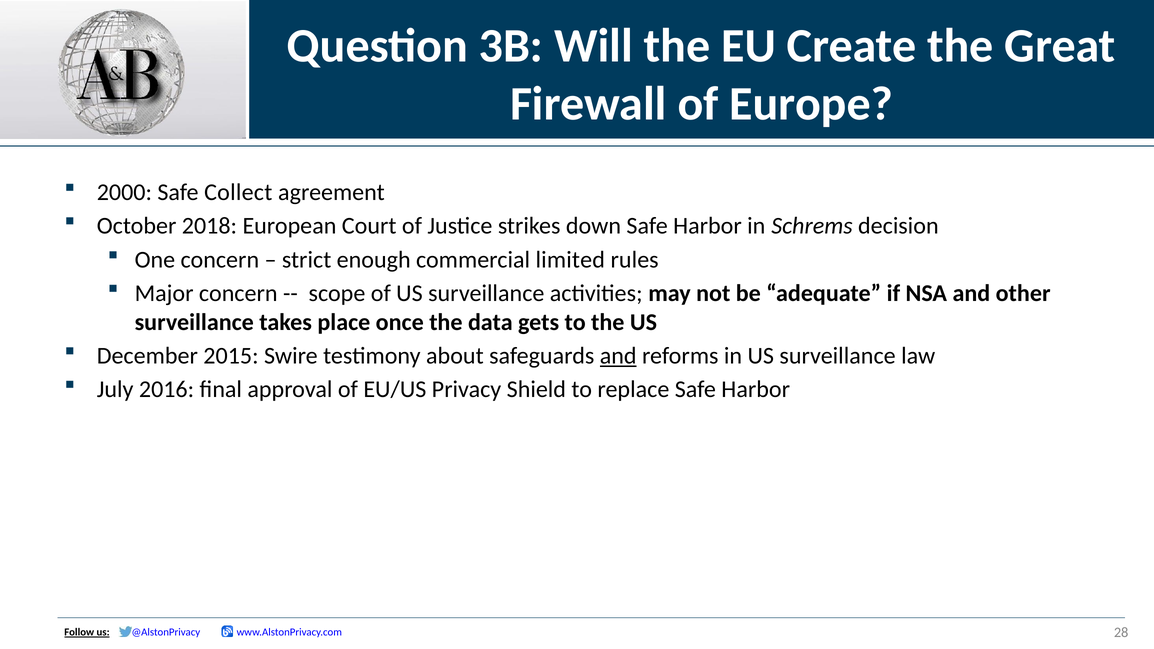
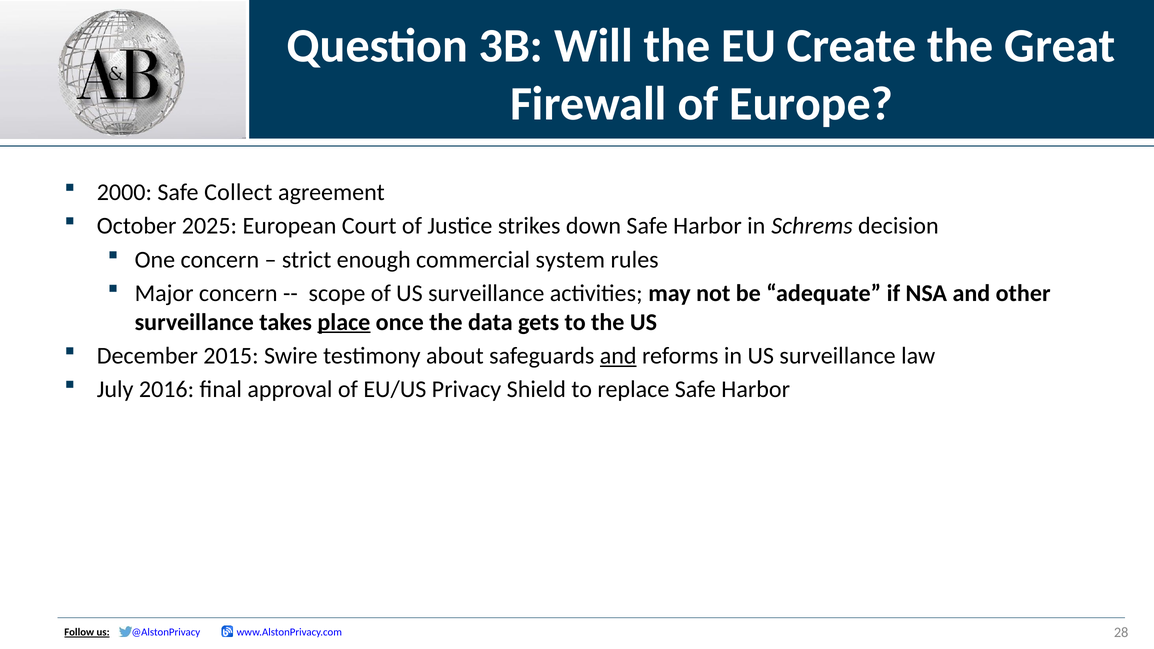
2018: 2018 -> 2025
limited: limited -> system
place underline: none -> present
